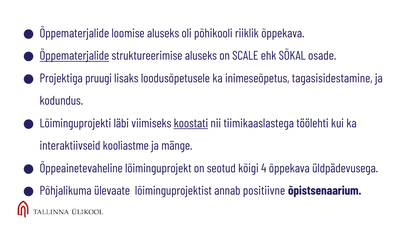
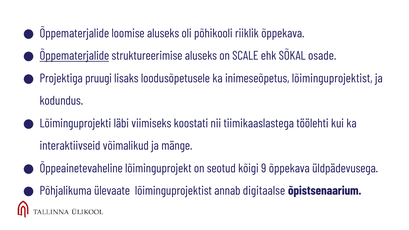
inimeseõpetus tagasisidestamine: tagasisidestamine -> lõiminguprojektist
koostati underline: present -> none
kooliastme: kooliastme -> võimalikud
4: 4 -> 9
positiivne: positiivne -> digitaalse
